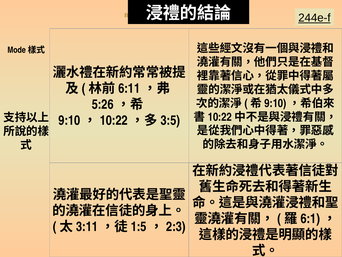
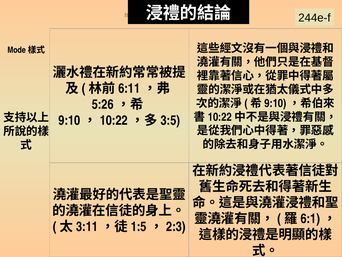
244e-f underline: present -> none
